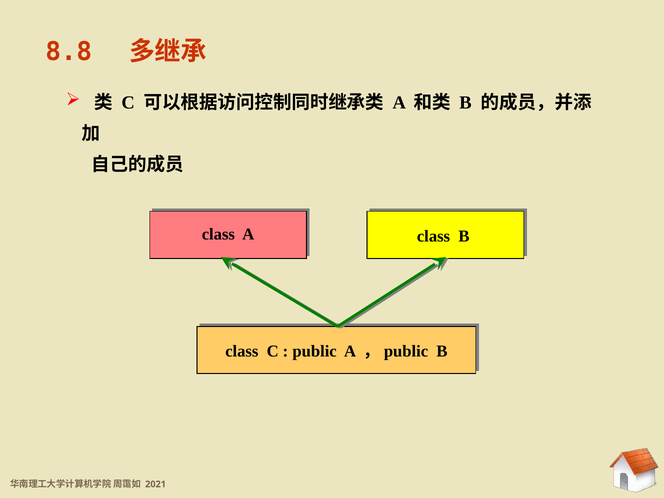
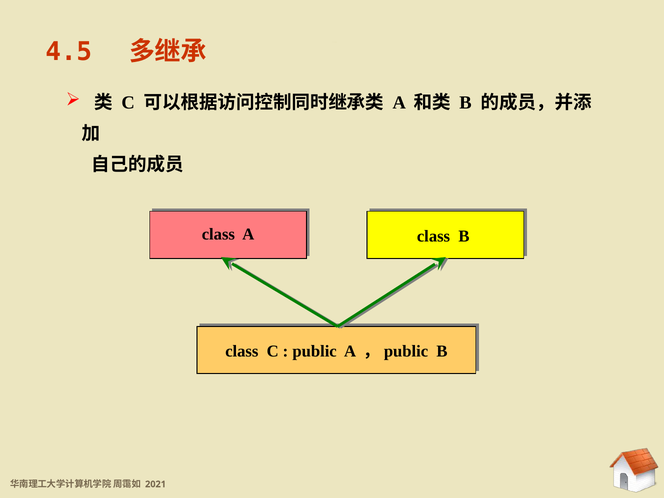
8.8: 8.8 -> 4.5
